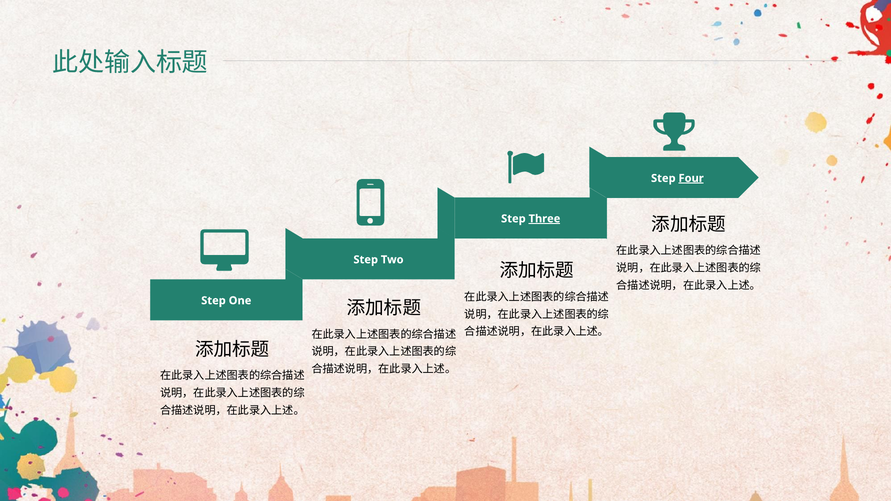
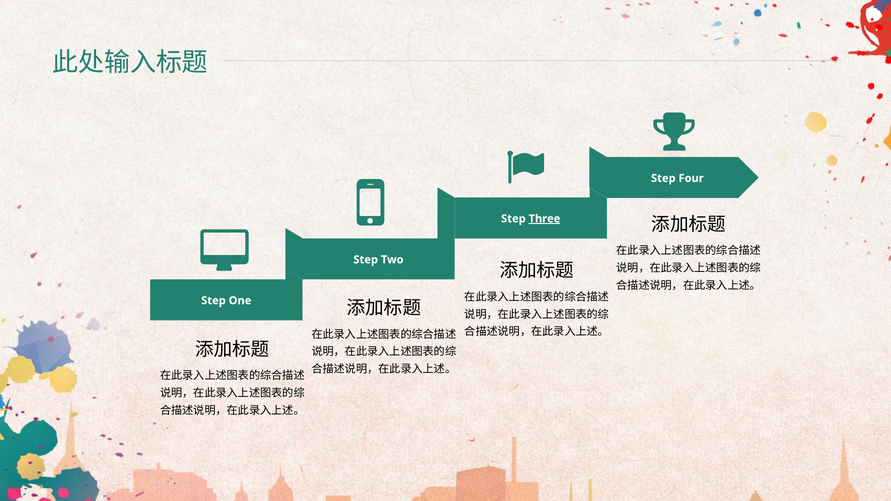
Four underline: present -> none
